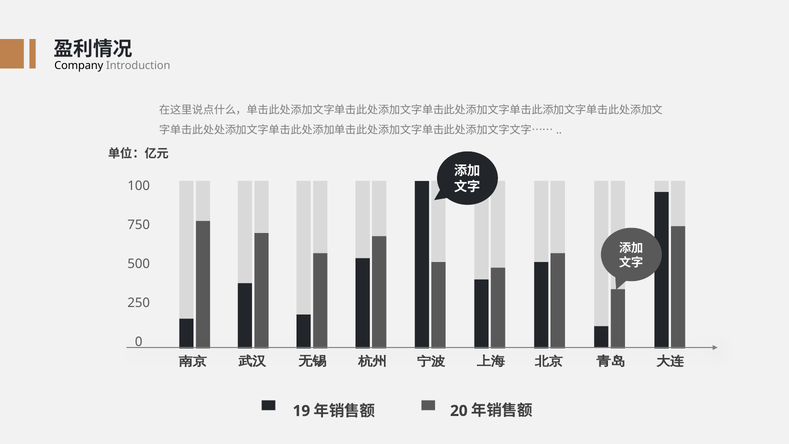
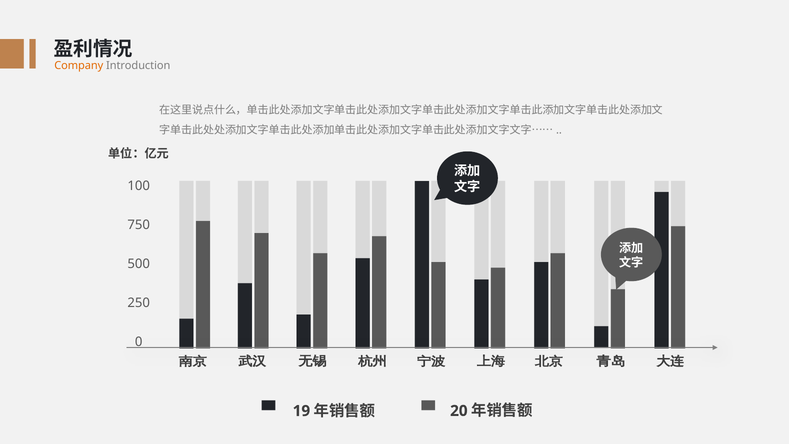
Company colour: black -> orange
